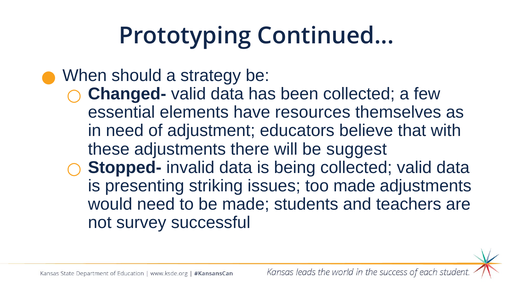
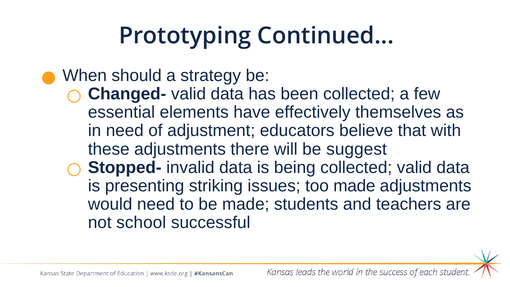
resources: resources -> effectively
survey: survey -> school
